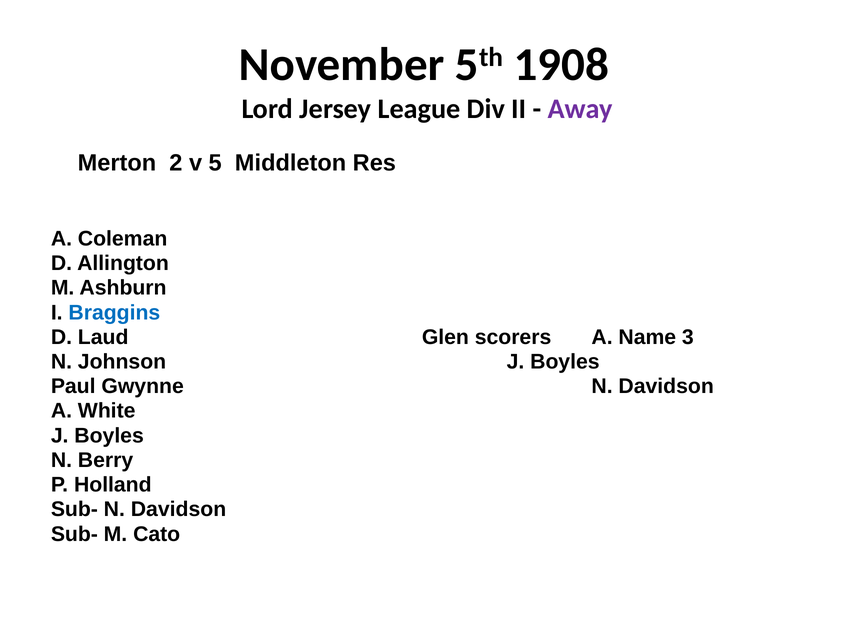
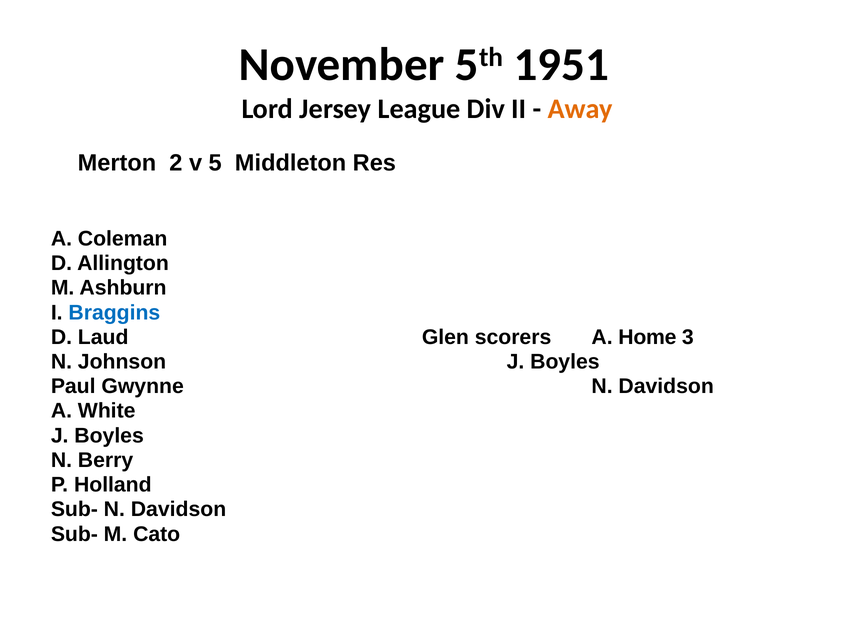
1908: 1908 -> 1951
Away colour: purple -> orange
Name: Name -> Home
